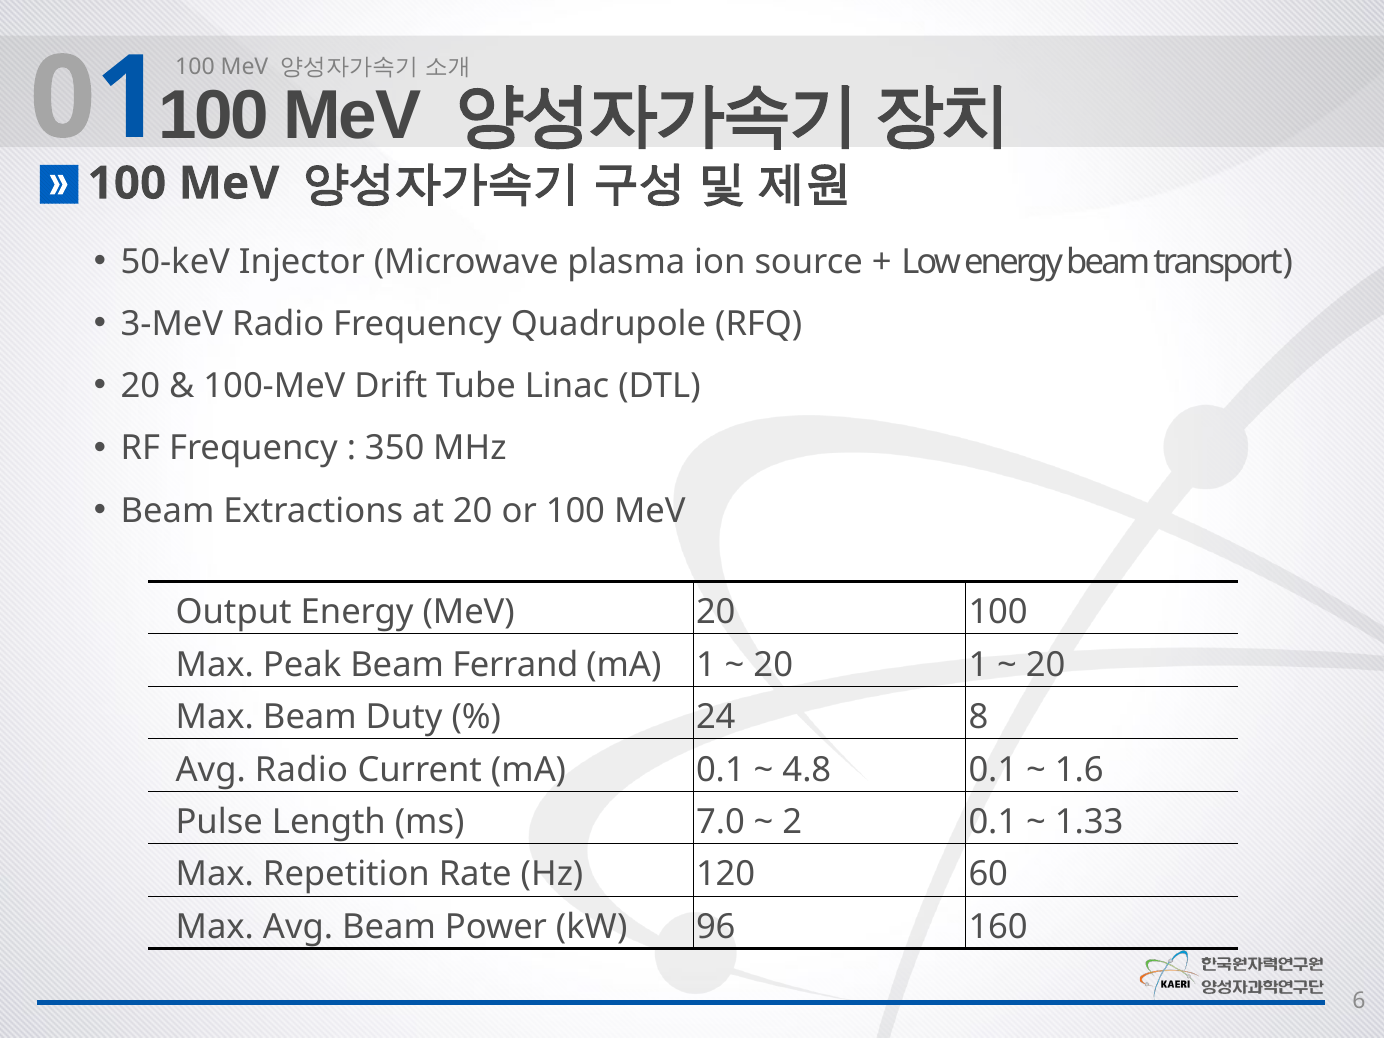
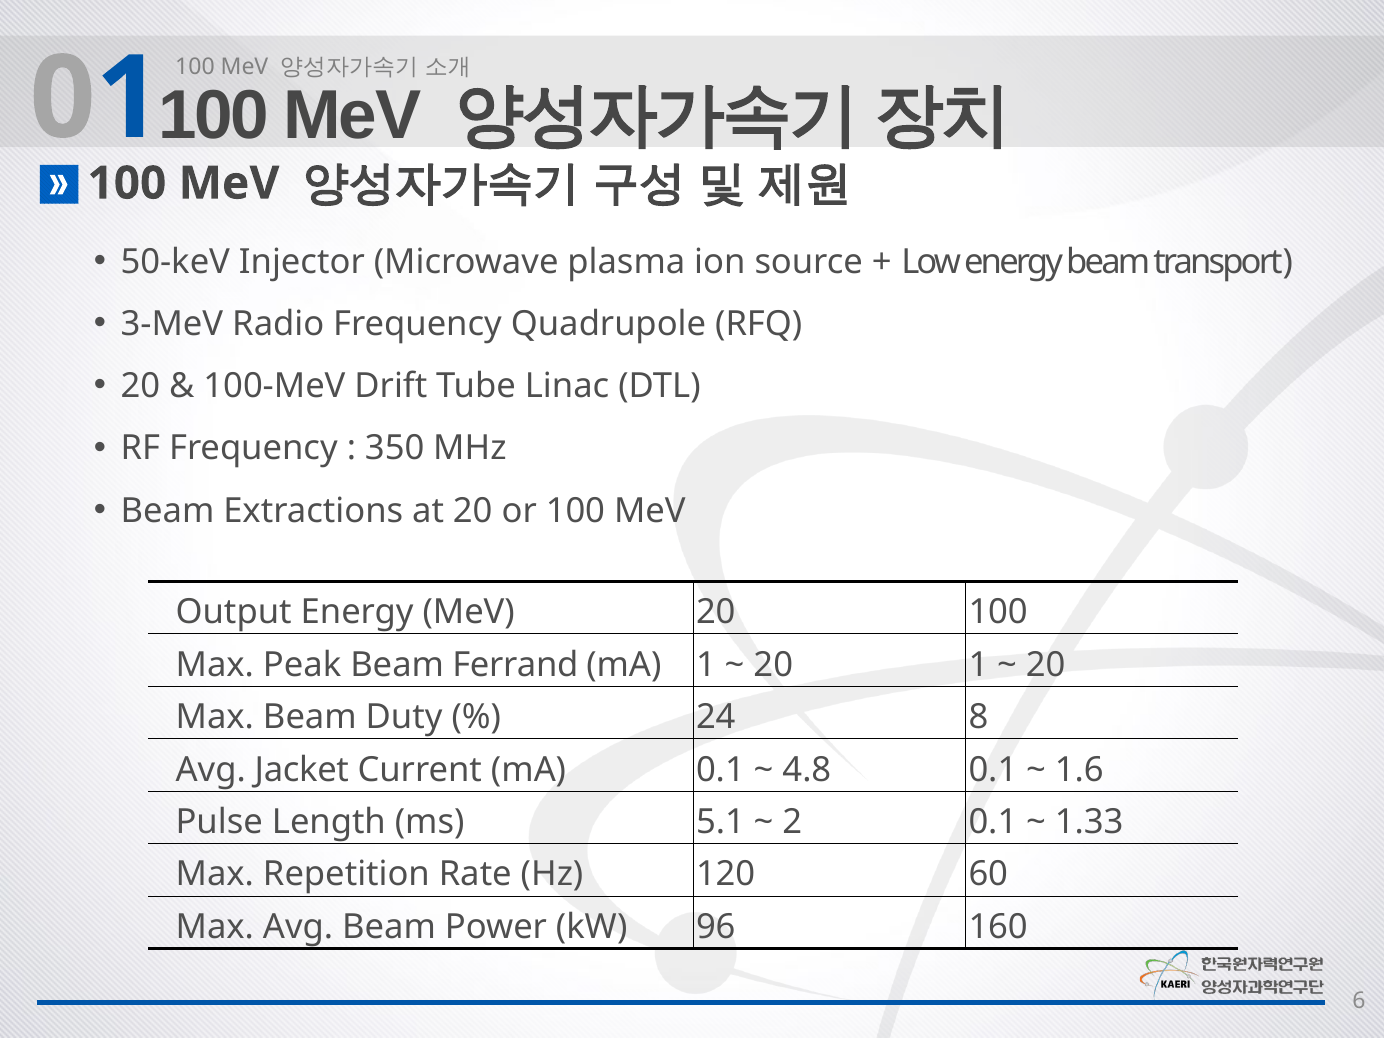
Avg Radio: Radio -> Jacket
7.0: 7.0 -> 5.1
